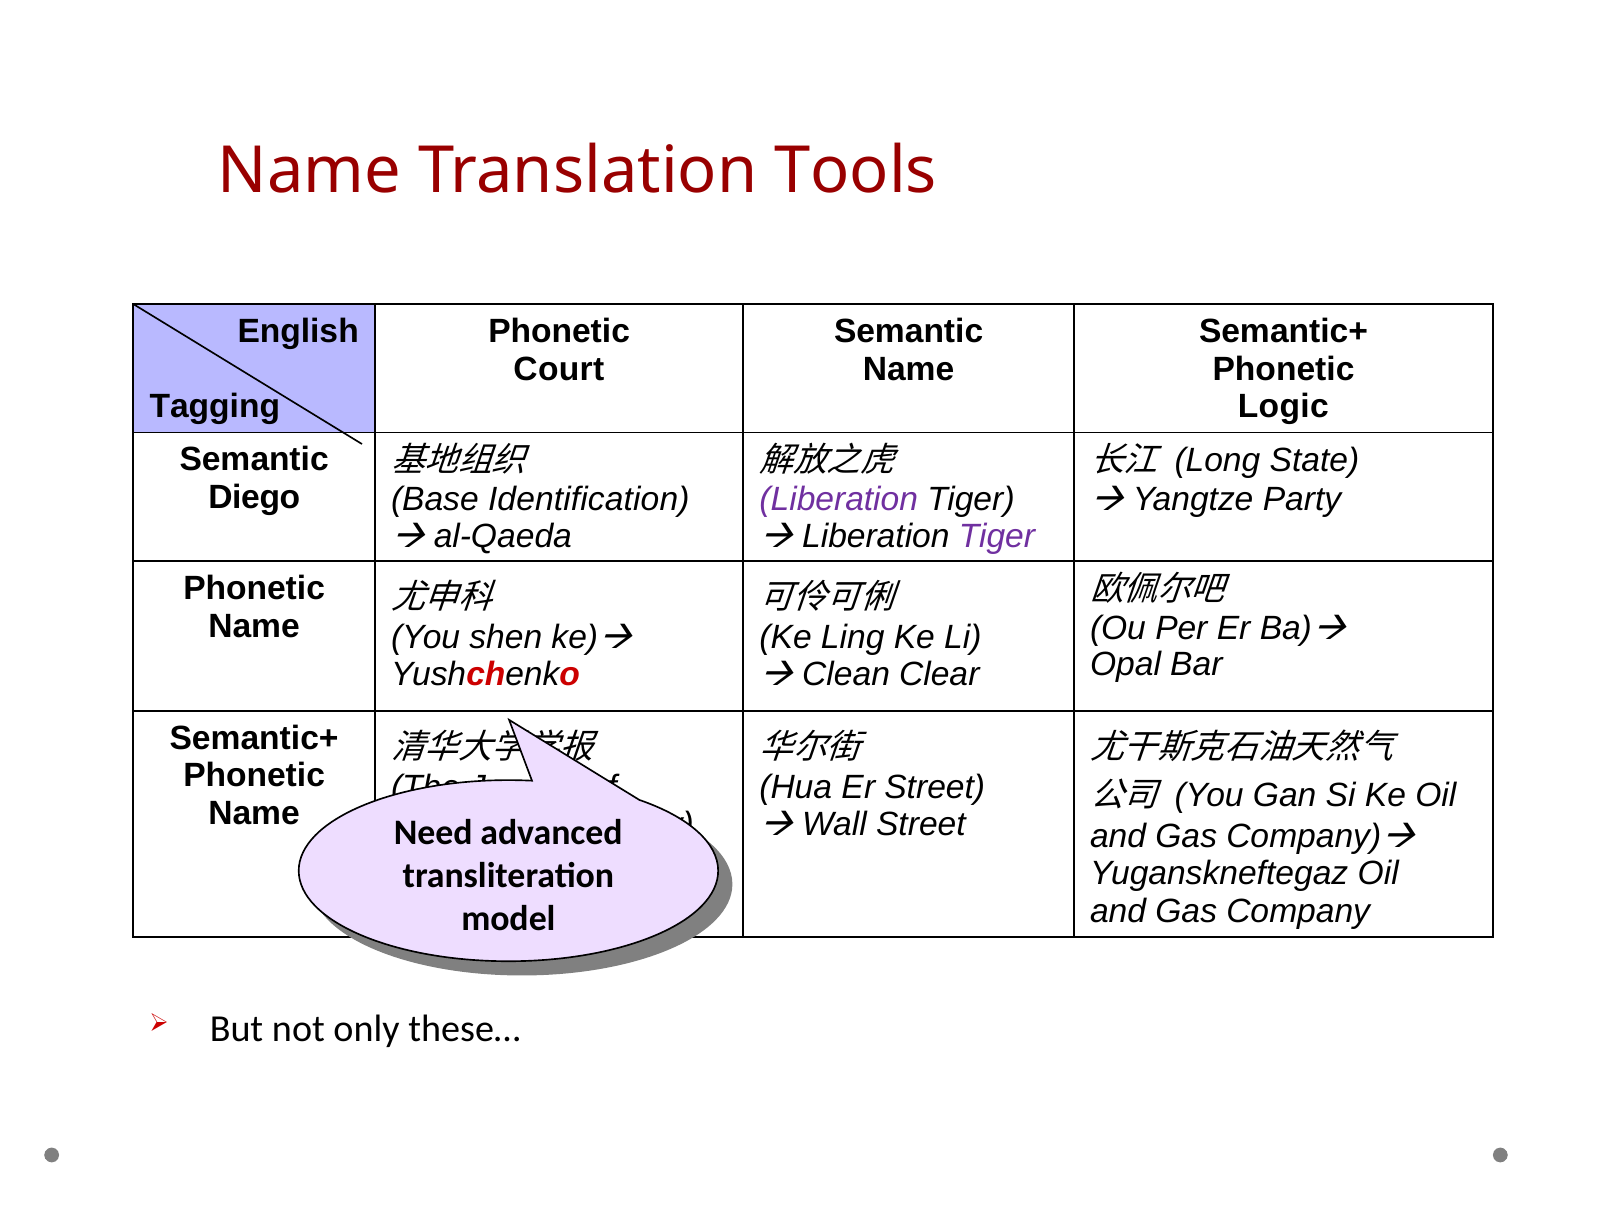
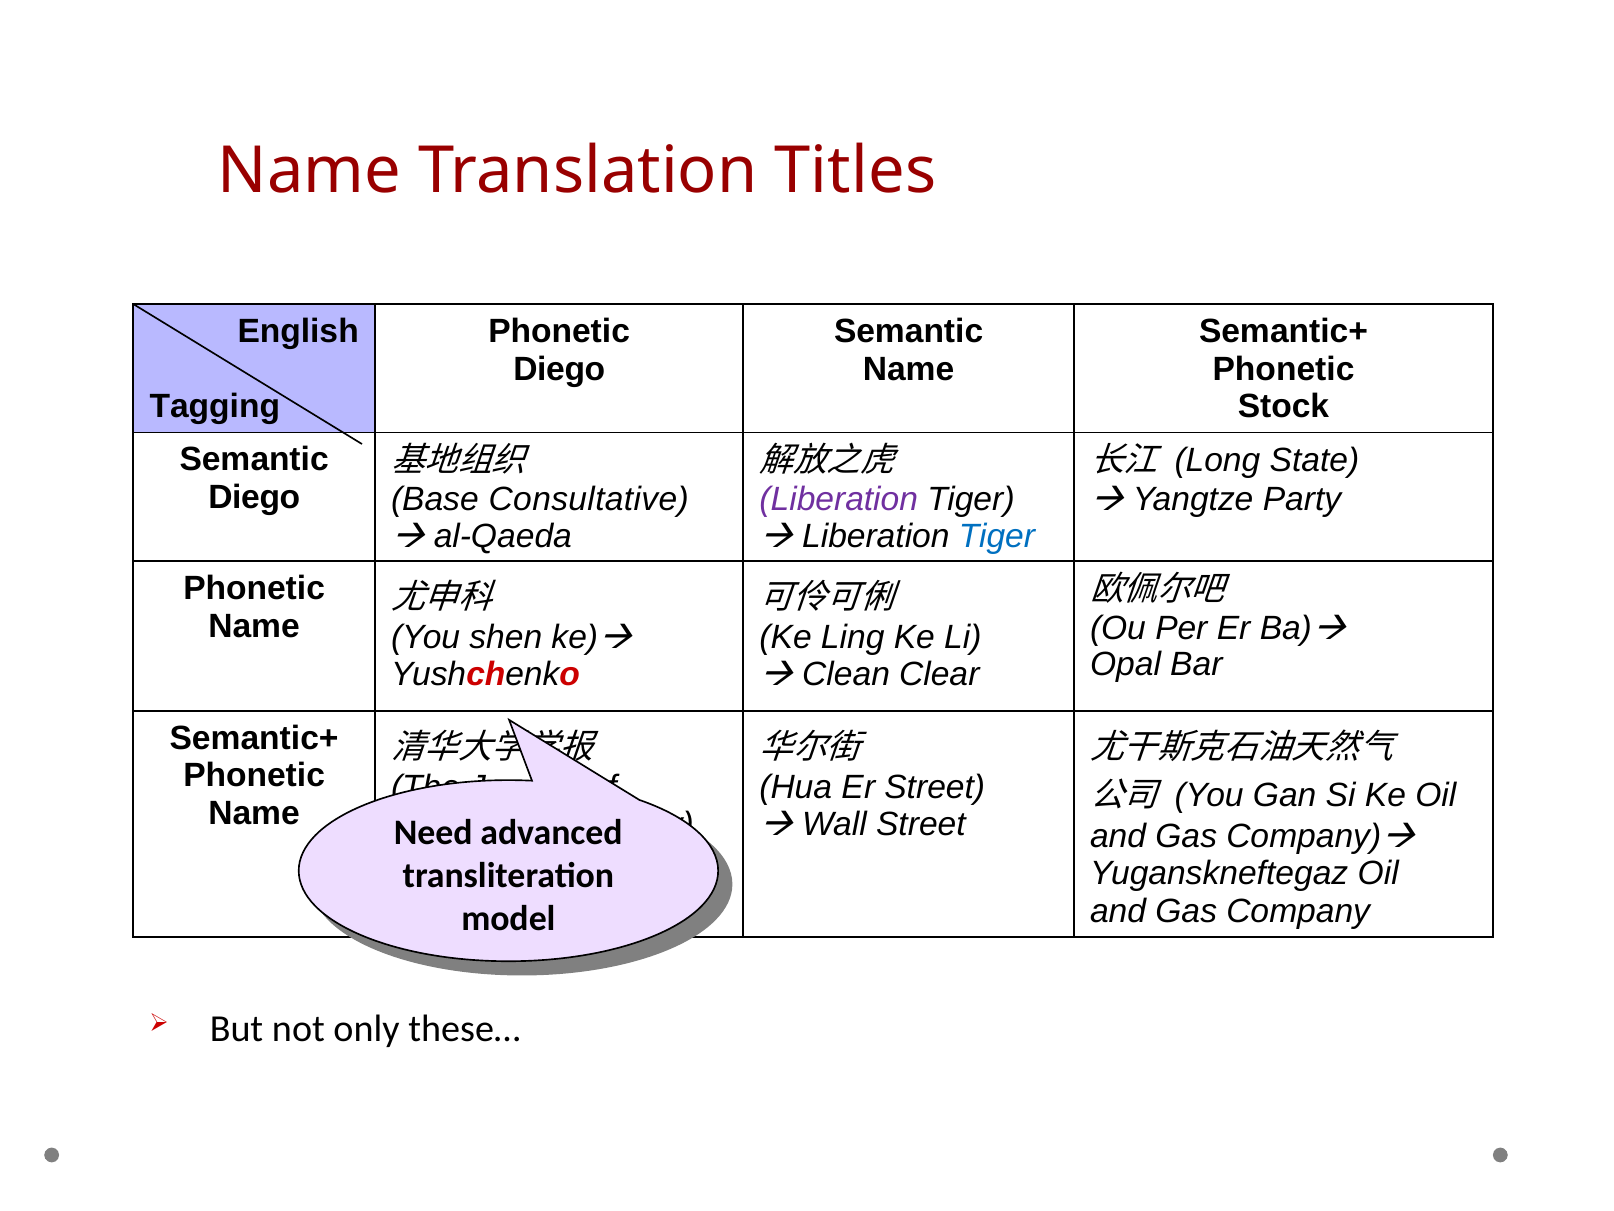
Tools: Tools -> Titles
Court at (559, 369): Court -> Diego
Logic: Logic -> Stock
Identification: Identification -> Consultative
Tiger at (997, 536) colour: purple -> blue
